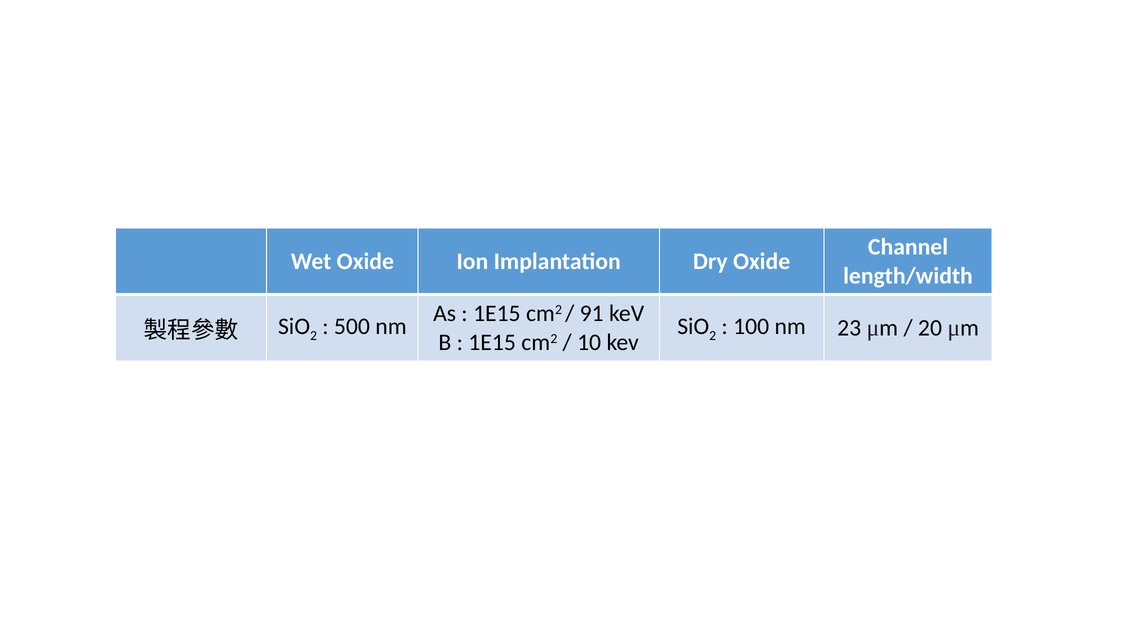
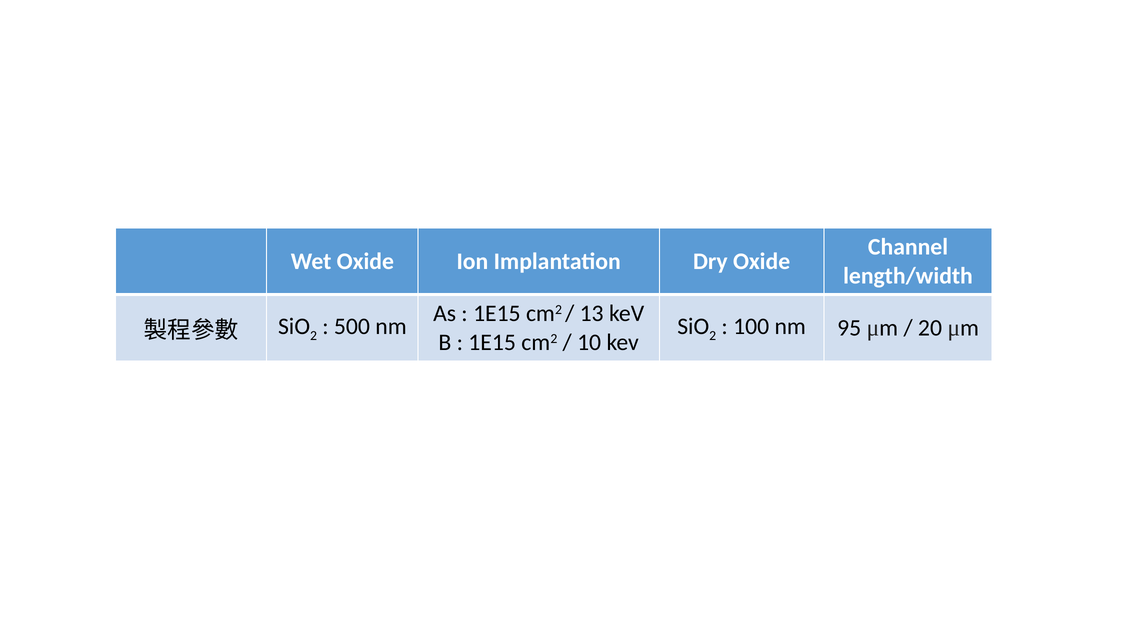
91: 91 -> 13
23: 23 -> 95
